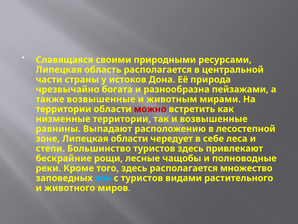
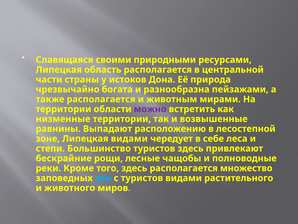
также возвышенные: возвышенные -> располагается
можно colour: red -> purple
Липецкая области: области -> видами
